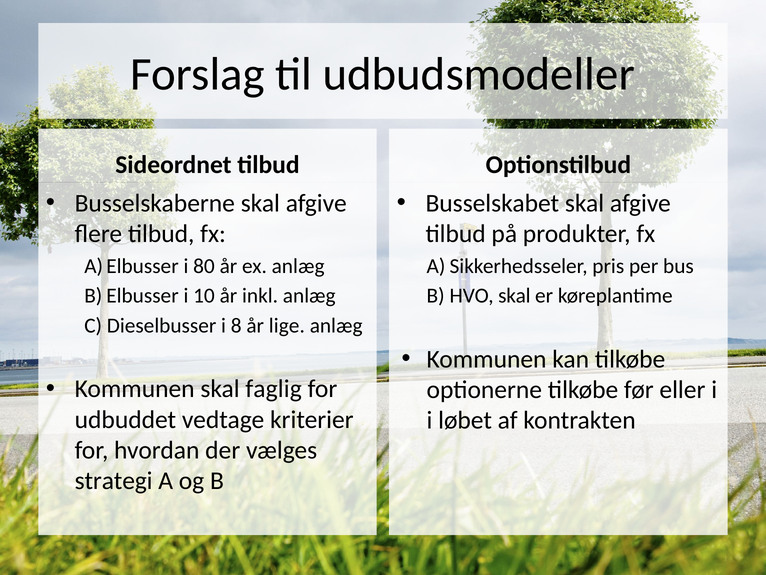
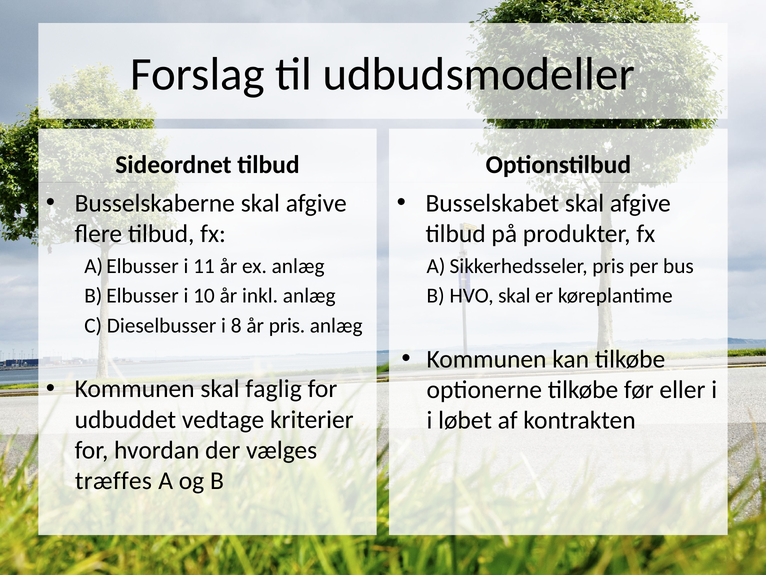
80: 80 -> 11
år lige: lige -> pris
strategi: strategi -> træffes
